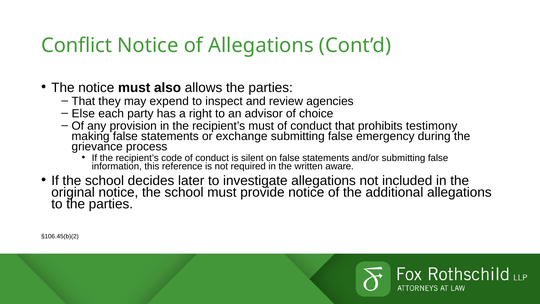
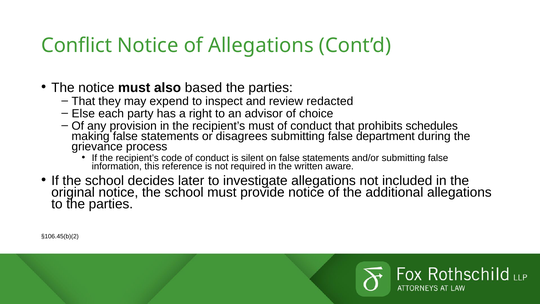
allows: allows -> based
agencies: agencies -> redacted
testimony: testimony -> schedules
exchange: exchange -> disagrees
emergency: emergency -> department
